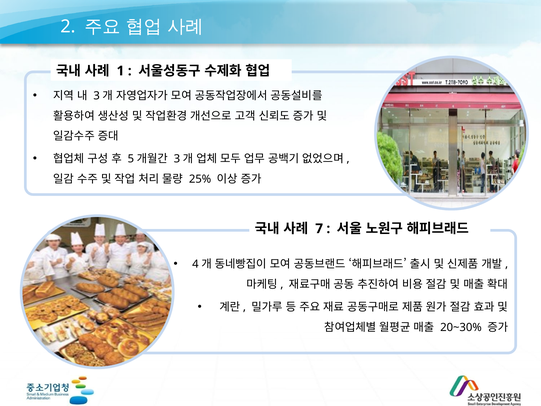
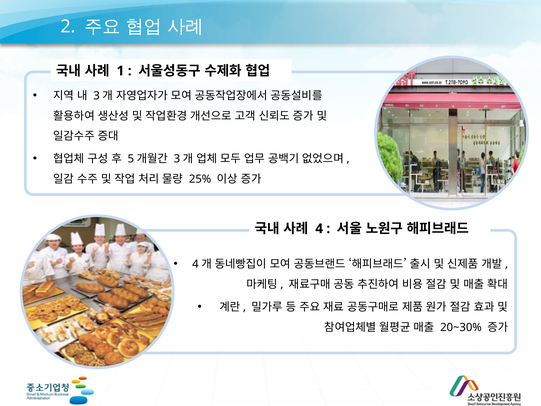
7: 7 -> 4
